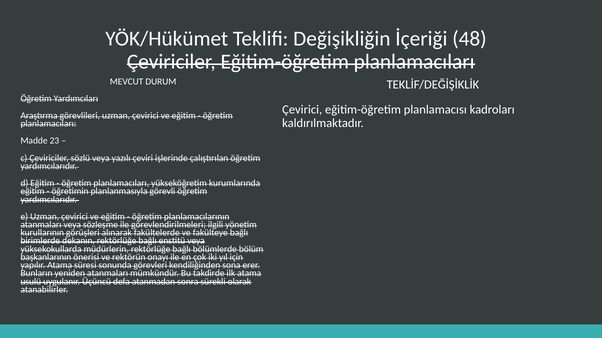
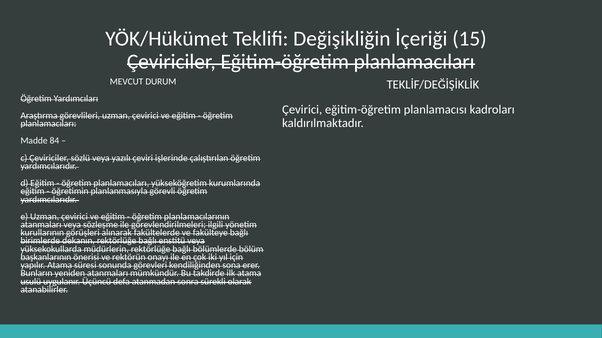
48: 48 -> 15
23: 23 -> 84
